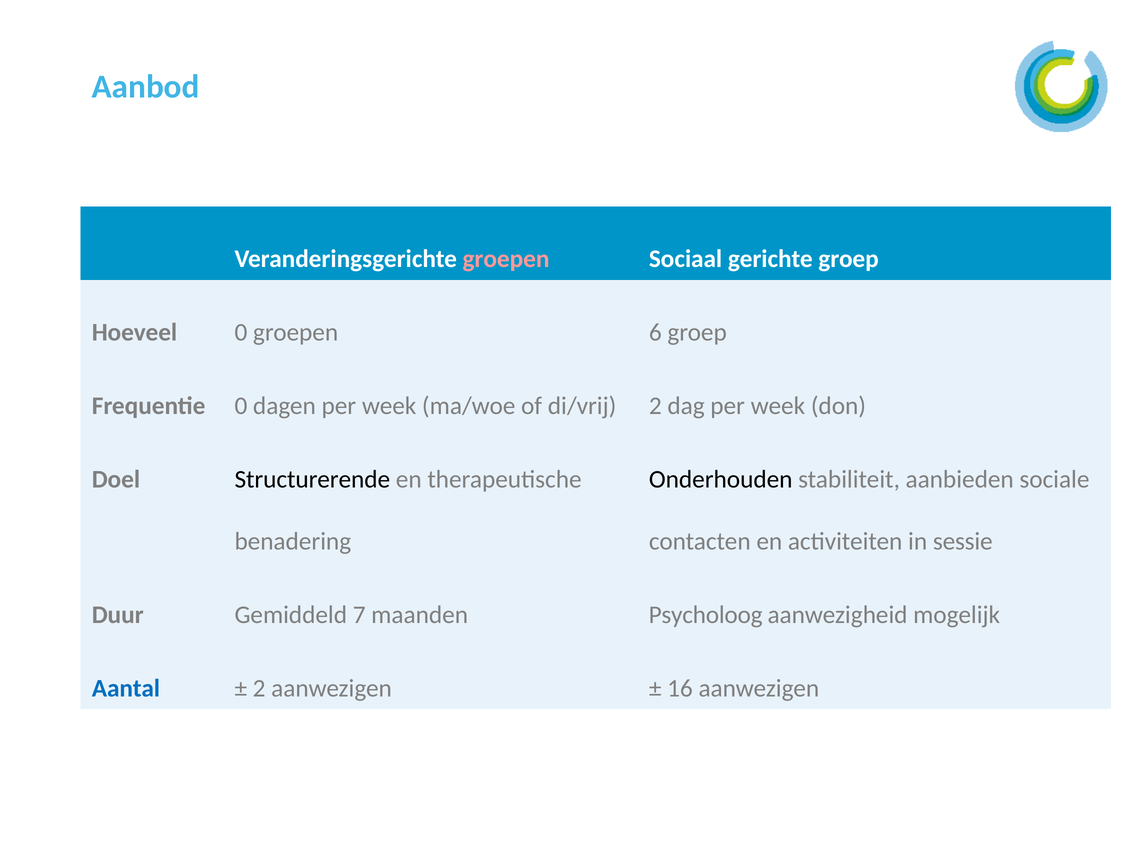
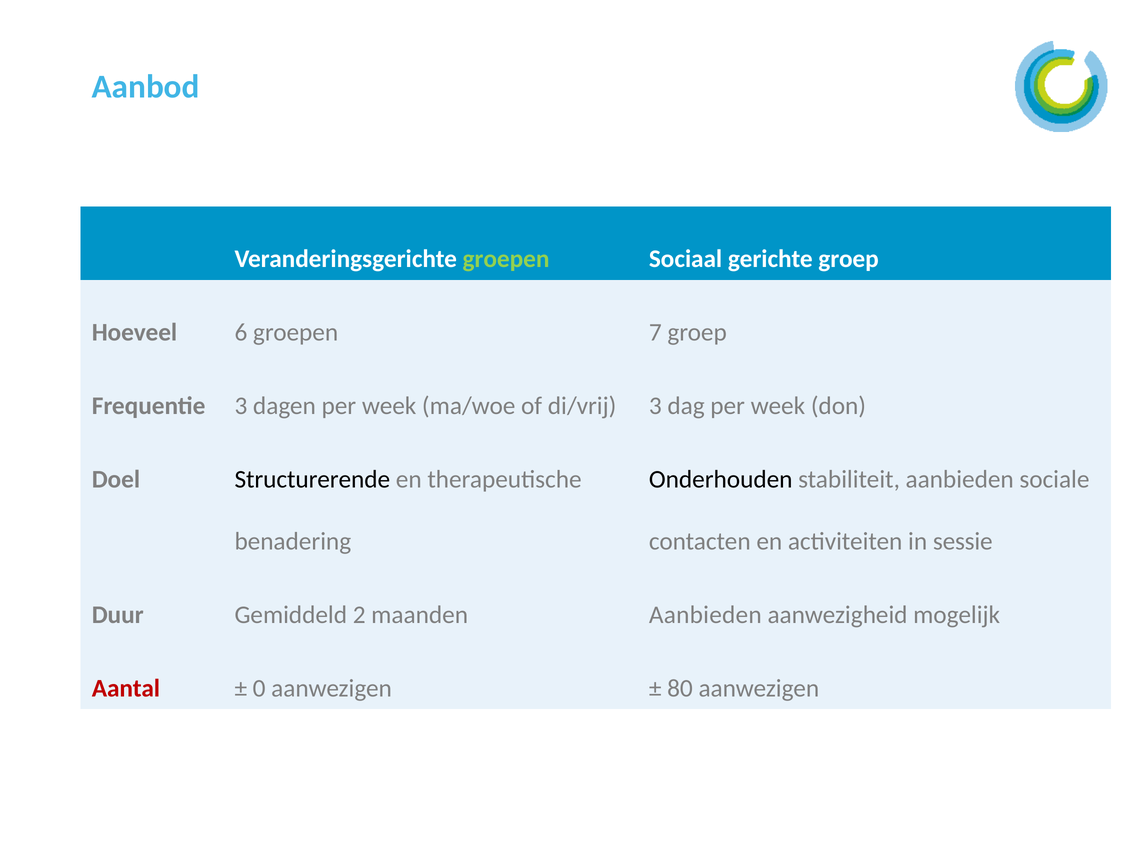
groepen at (506, 259) colour: pink -> light green
Hoeveel 0: 0 -> 6
6: 6 -> 7
Frequentie 0: 0 -> 3
di/vrij 2: 2 -> 3
7: 7 -> 2
maanden Psycholoog: Psycholoog -> Aanbieden
Aantal colour: blue -> red
2 at (259, 688): 2 -> 0
16: 16 -> 80
